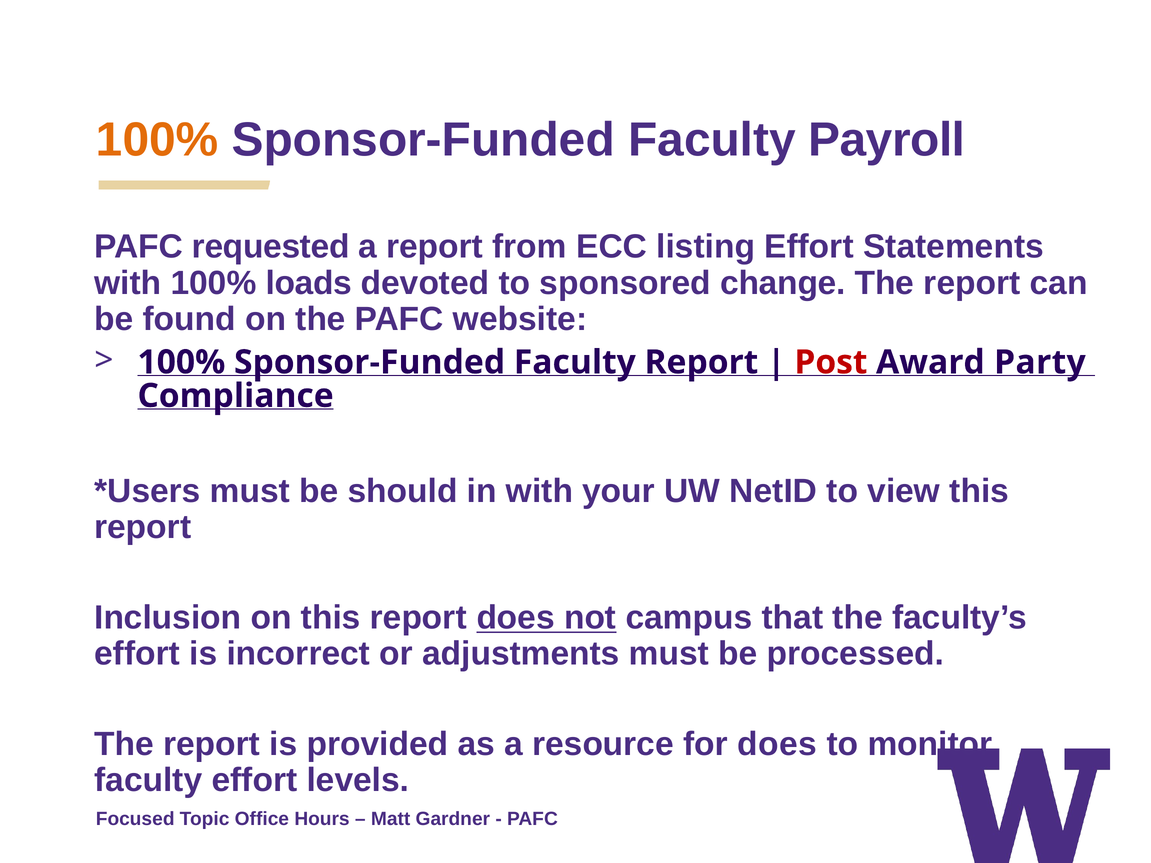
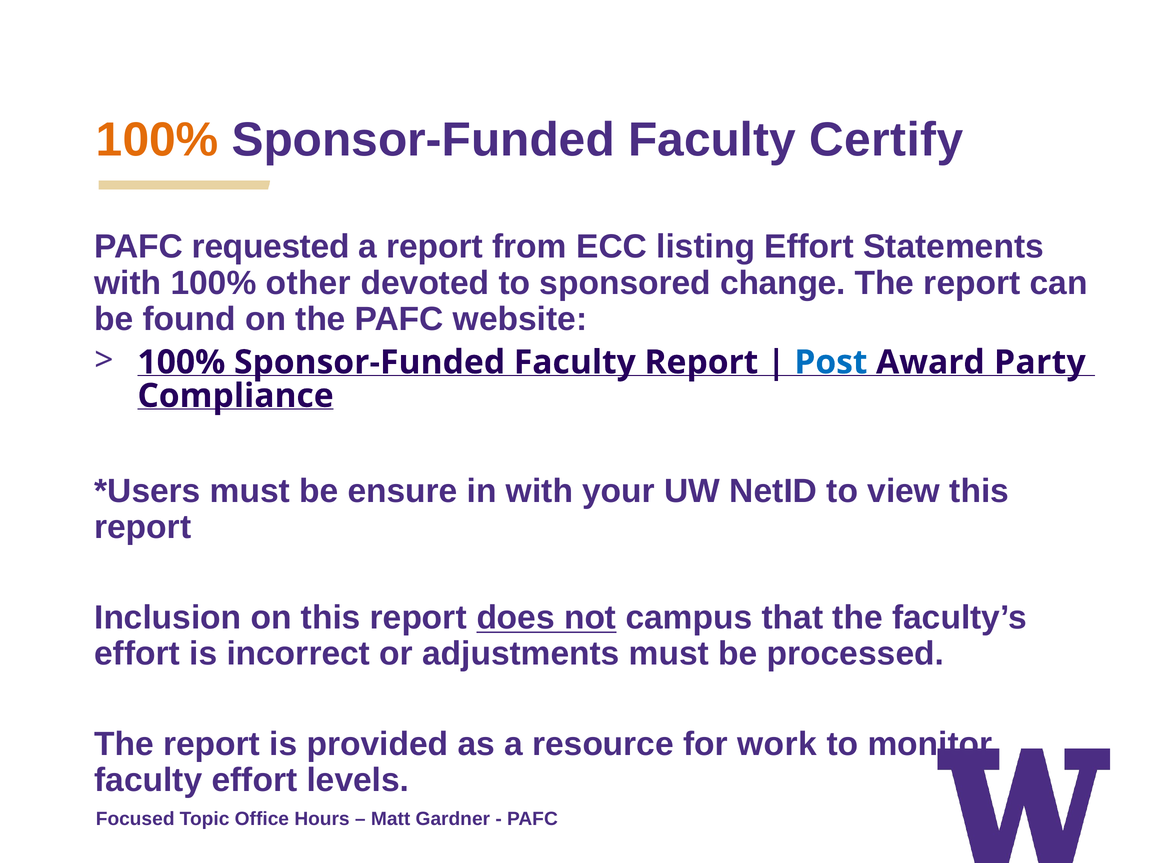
Payroll: Payroll -> Certify
loads: loads -> other
Post colour: red -> blue
should: should -> ensure
for does: does -> work
